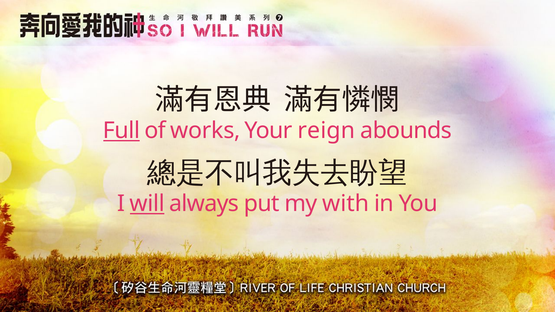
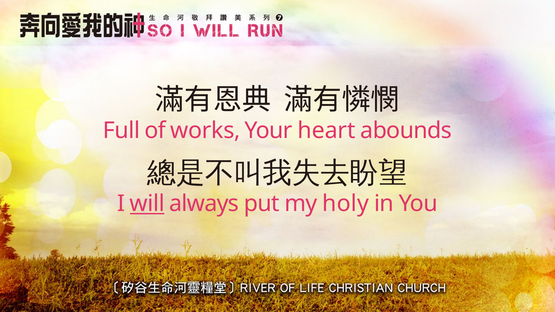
Full underline: present -> none
reign: reign -> heart
with: with -> holy
